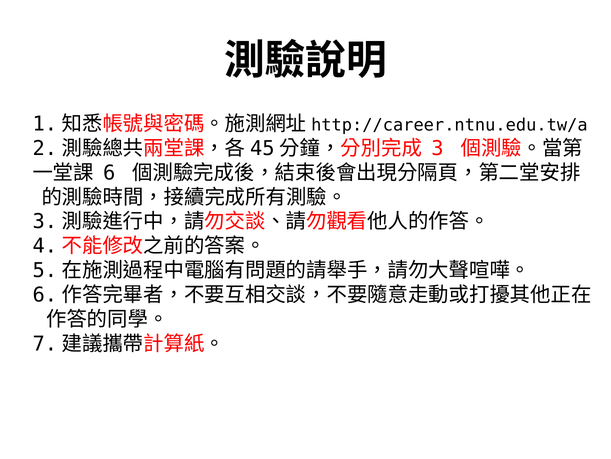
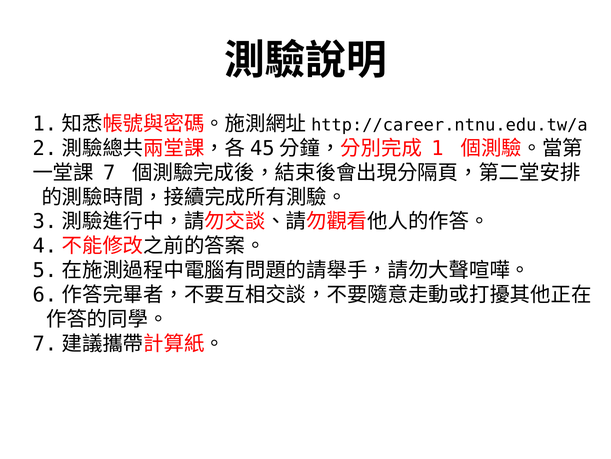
3: 3 -> 1
6: 6 -> 7
